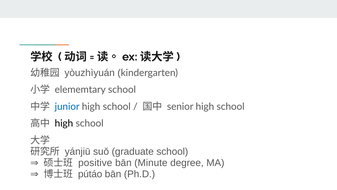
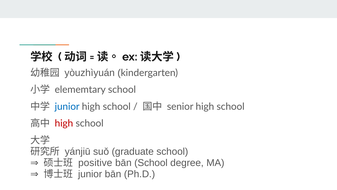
high at (64, 123) colour: black -> red
bān Minute: Minute -> School
pútáo at (90, 174): pútáo -> junior
